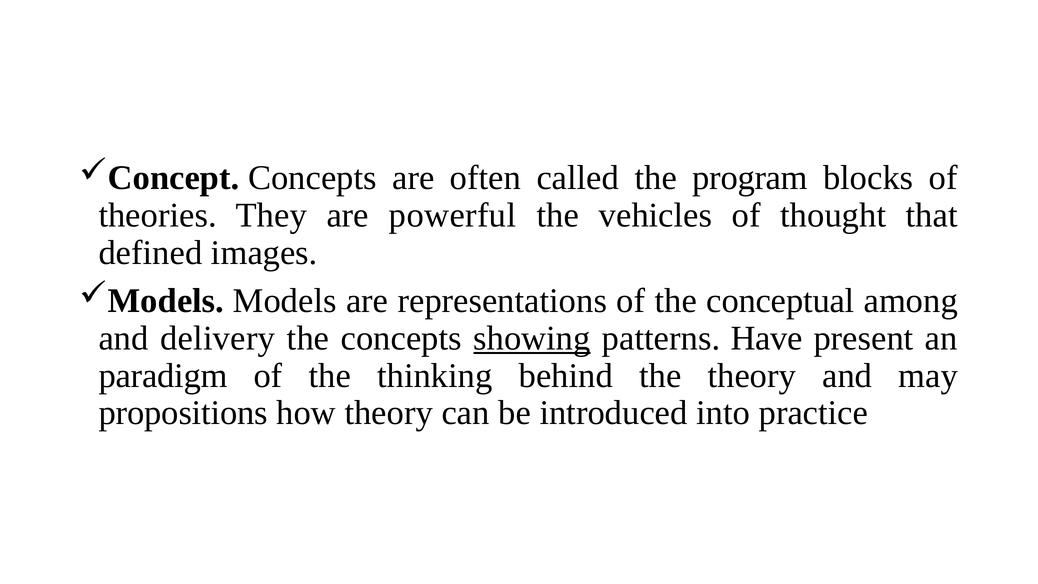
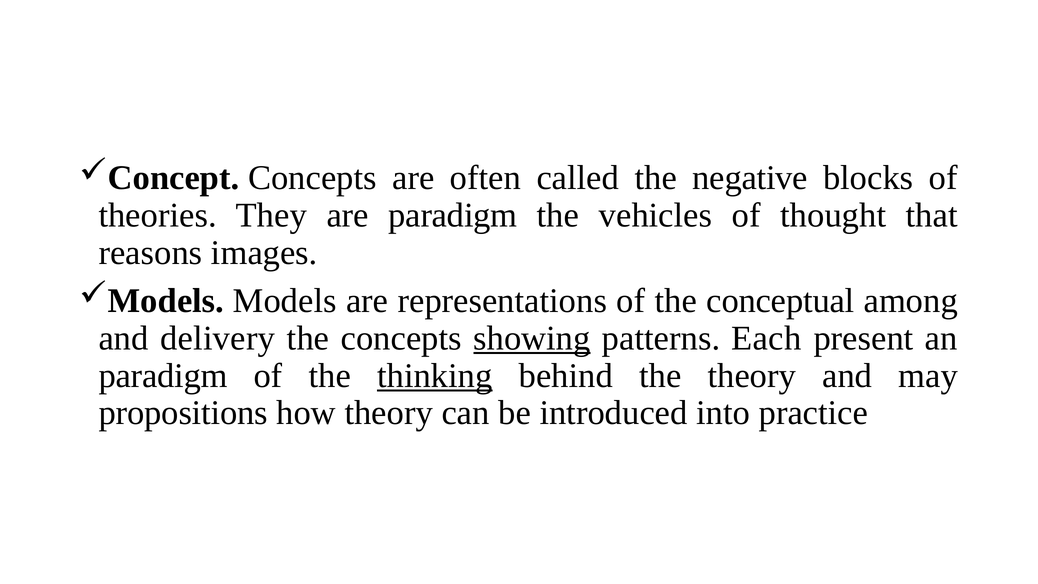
program: program -> negative
are powerful: powerful -> paradigm
defined: defined -> reasons
Have: Have -> Each
thinking underline: none -> present
